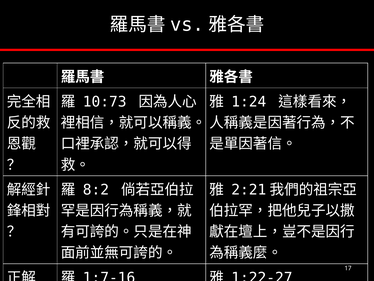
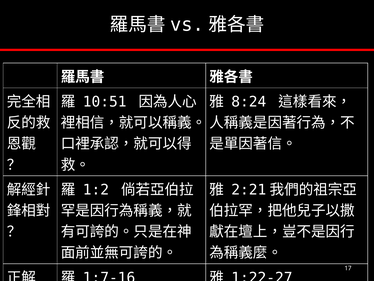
10:73: 10:73 -> 10:51
1:24: 1:24 -> 8:24
8:2: 8:2 -> 1:2
